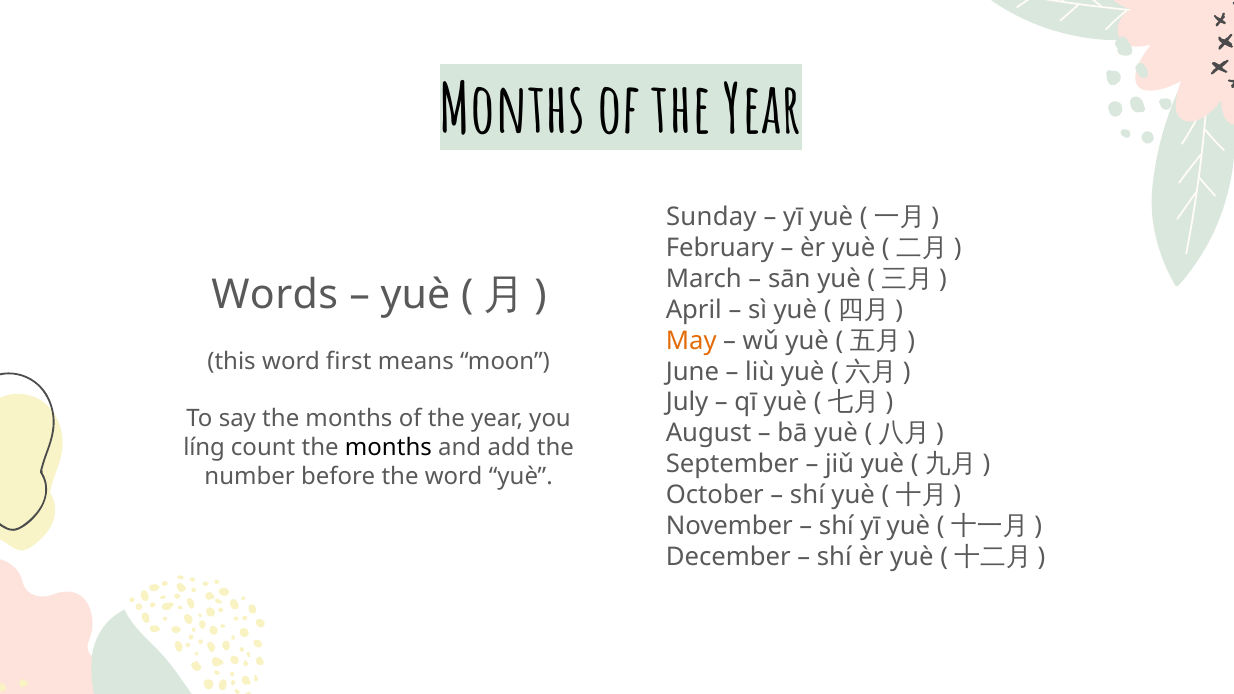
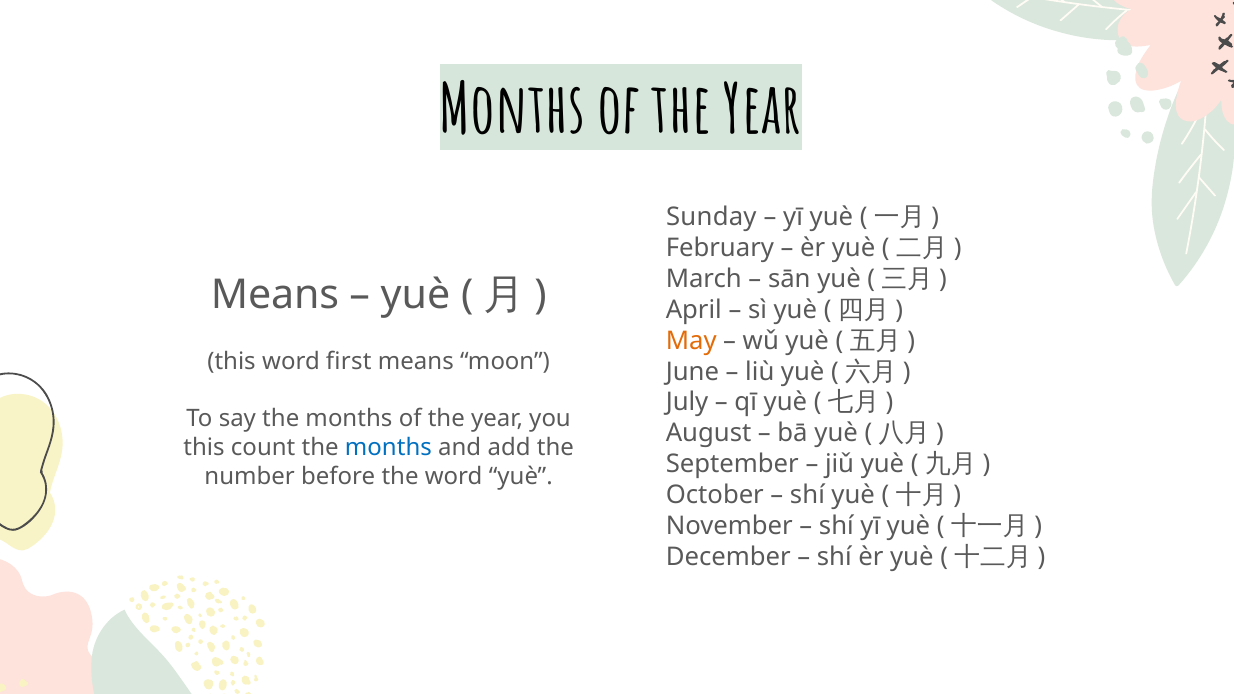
Words at (275, 295): Words -> Means
líng at (204, 448): líng -> this
months at (388, 448) colour: black -> blue
